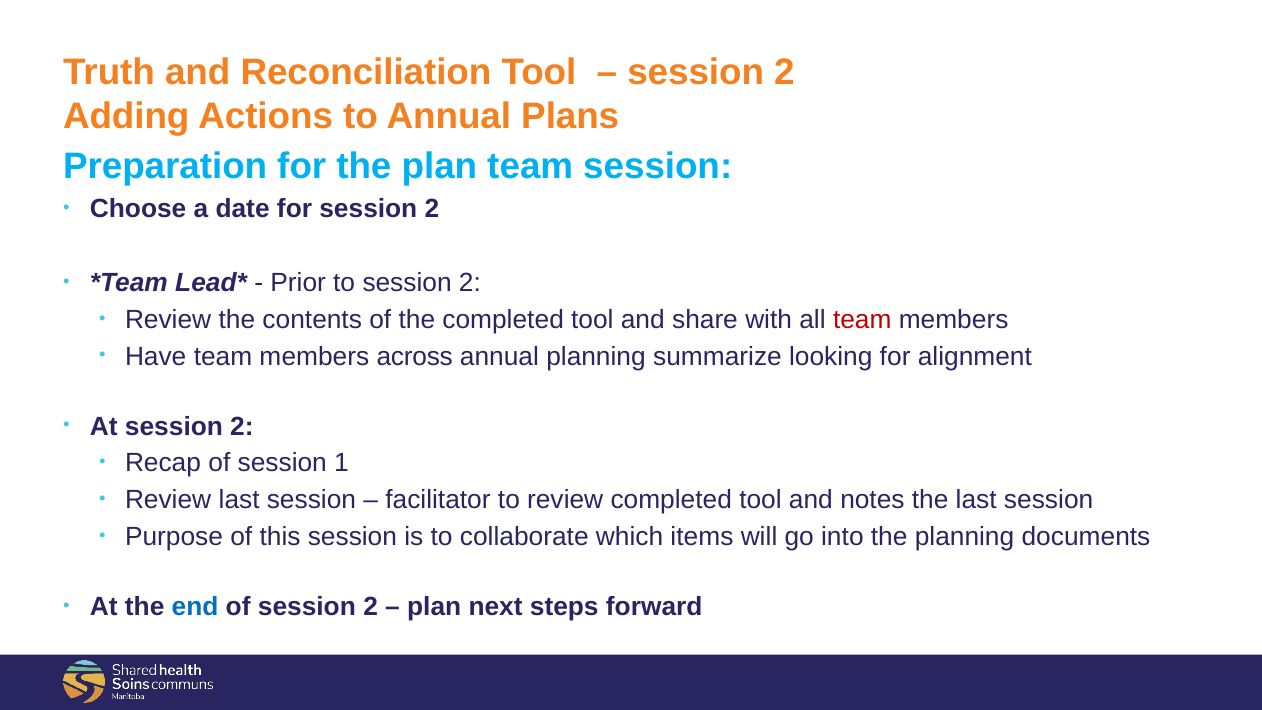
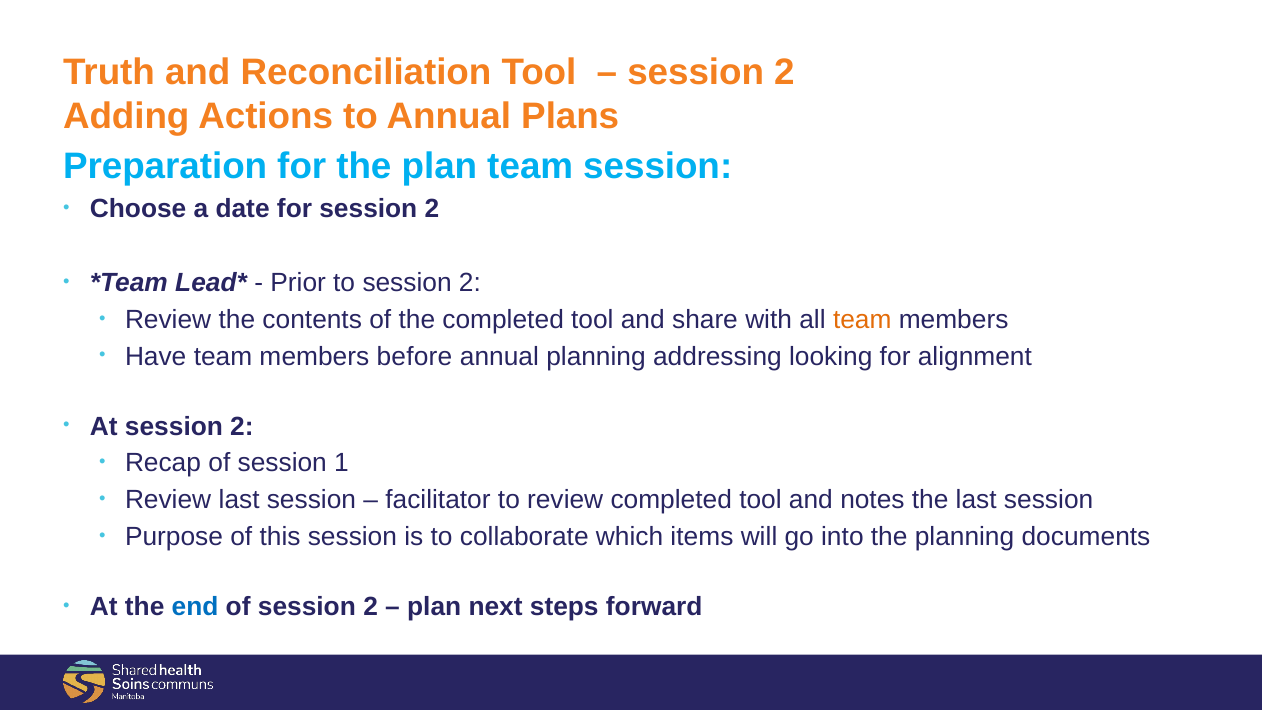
team at (862, 319) colour: red -> orange
across: across -> before
summarize: summarize -> addressing
